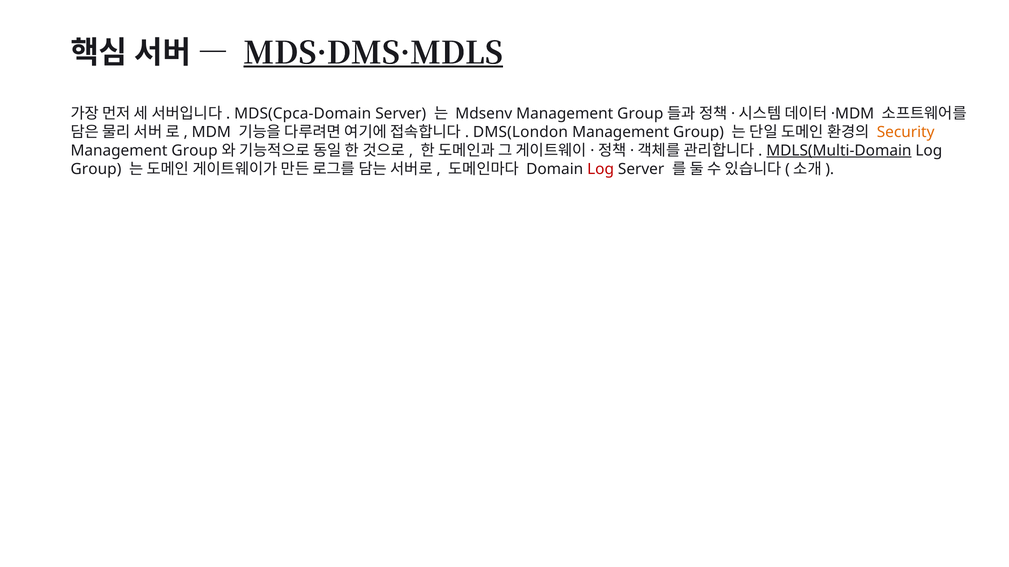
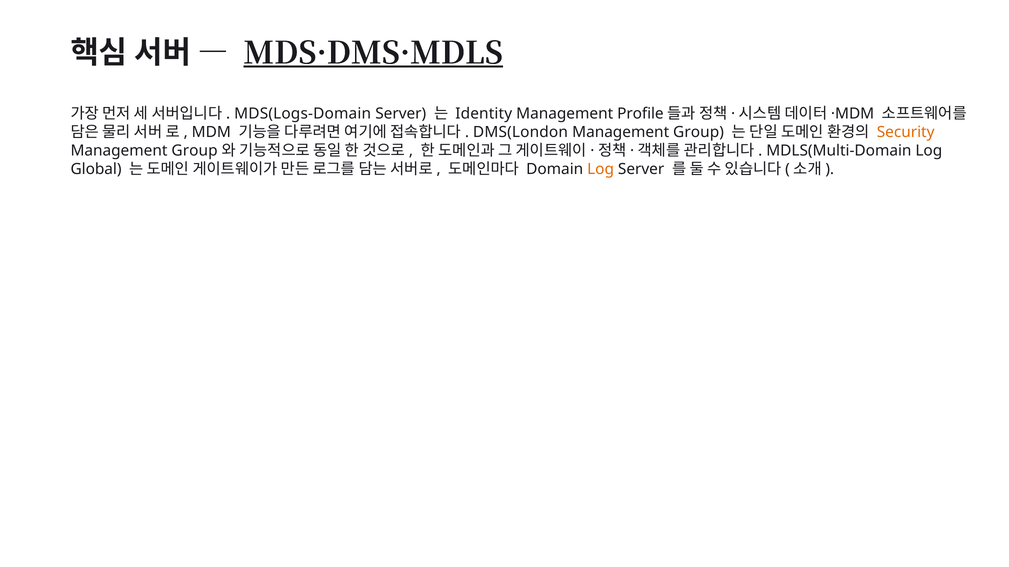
MDS(Cpca-Domain: MDS(Cpca-Domain -> MDS(Logs-Domain
Mdsenv: Mdsenv -> Identity
Group at (640, 114): Group -> Profile
MDLS(Multi-Domain underline: present -> none
Group at (96, 169): Group -> Global
Log at (601, 169) colour: red -> orange
